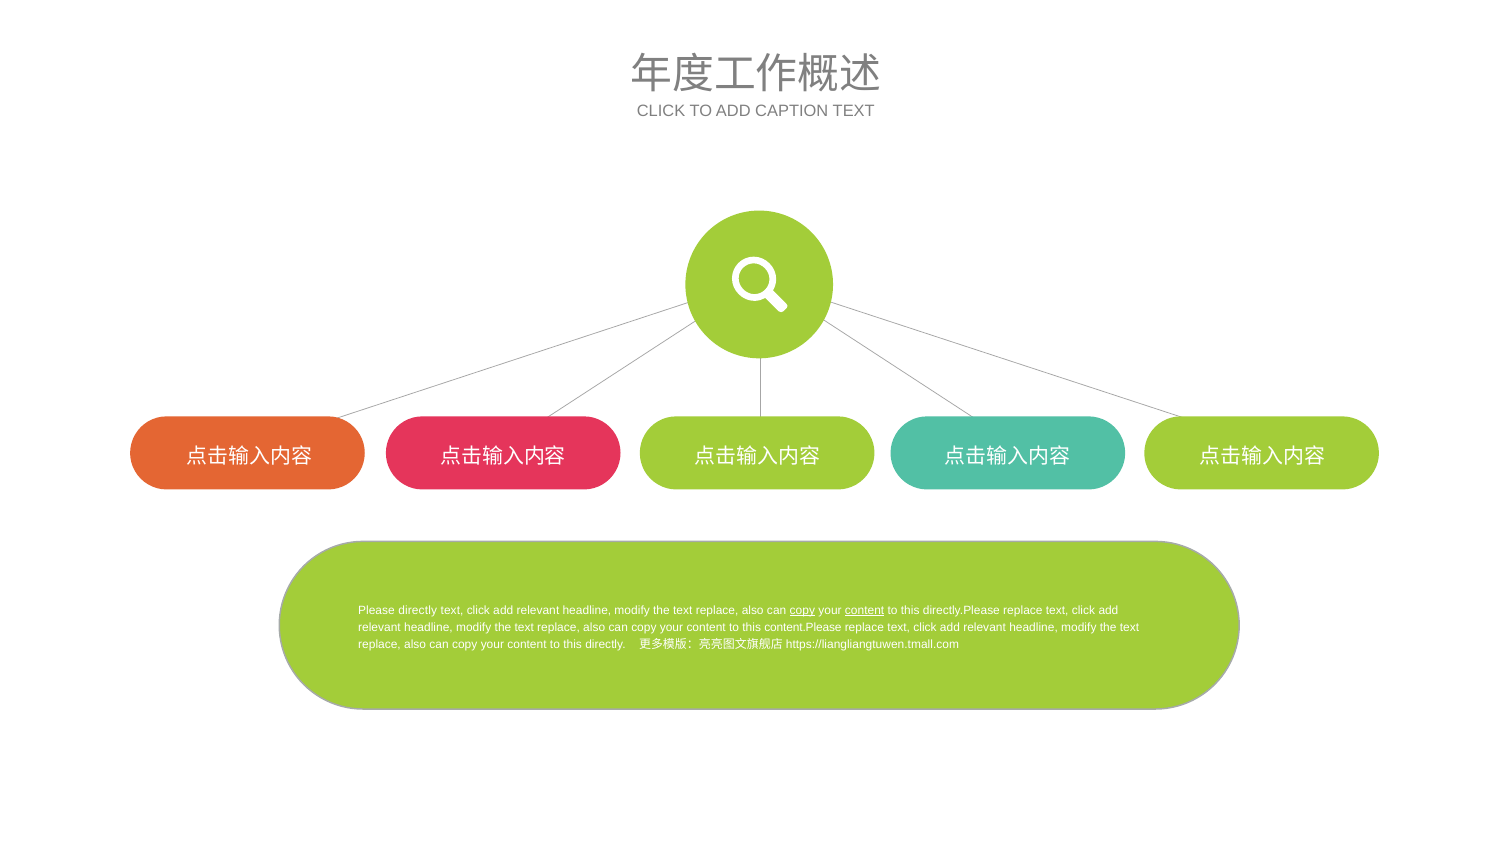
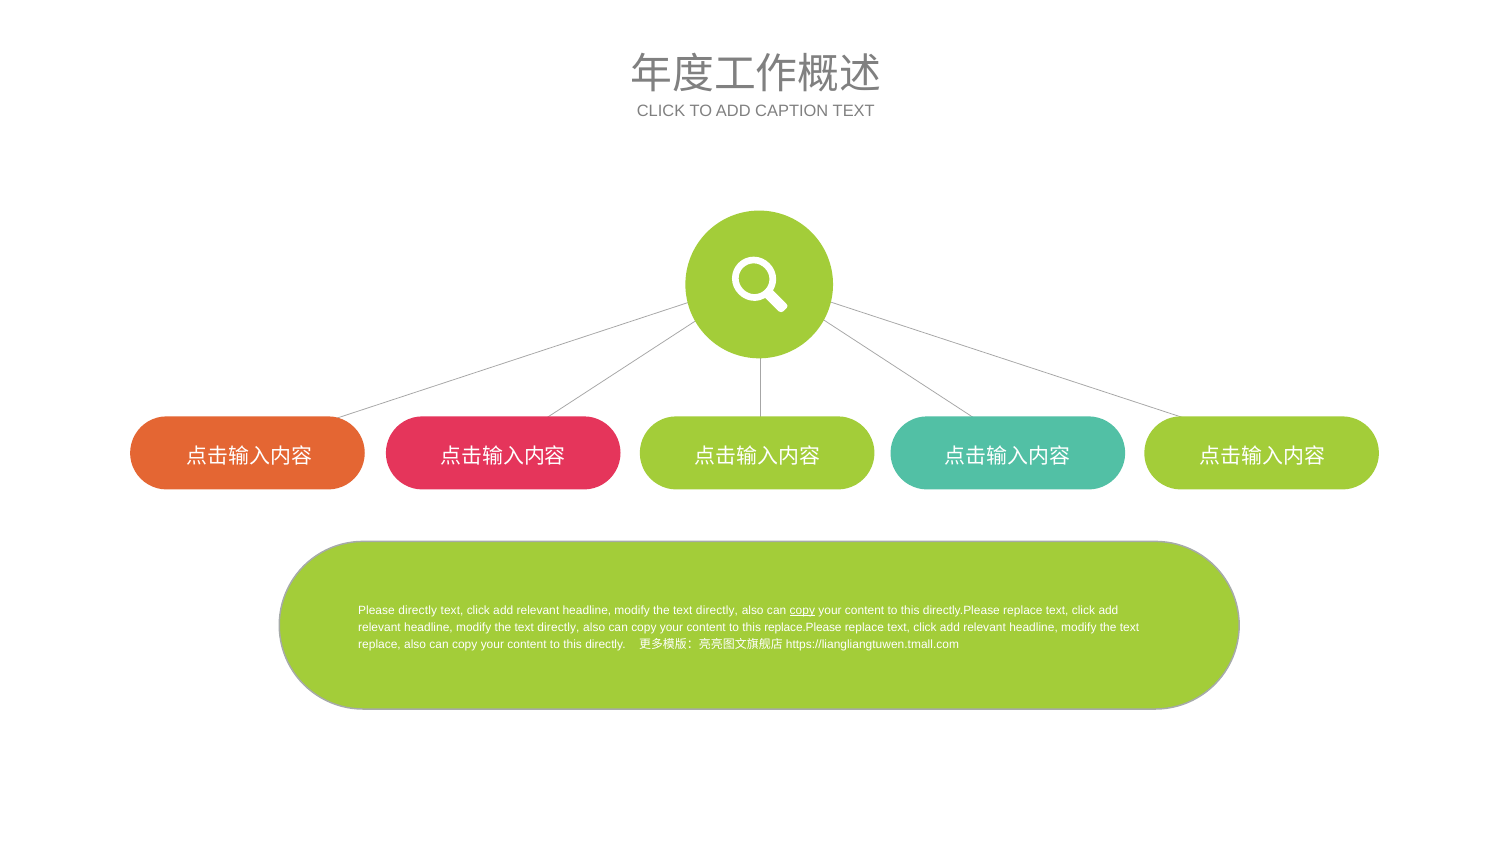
replace at (717, 610): replace -> directly
content at (865, 610) underline: present -> none
replace at (559, 627): replace -> directly
content.Please: content.Please -> replace.Please
